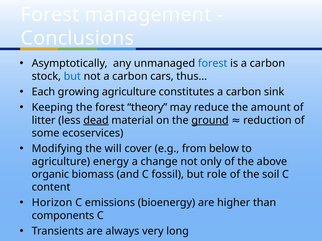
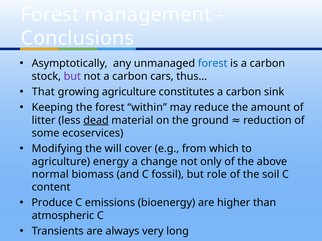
but at (72, 76) colour: blue -> purple
Each: Each -> That
theory: theory -> within
ground underline: present -> none
below: below -> which
organic: organic -> normal
Horizon: Horizon -> Produce
components: components -> atmospheric
